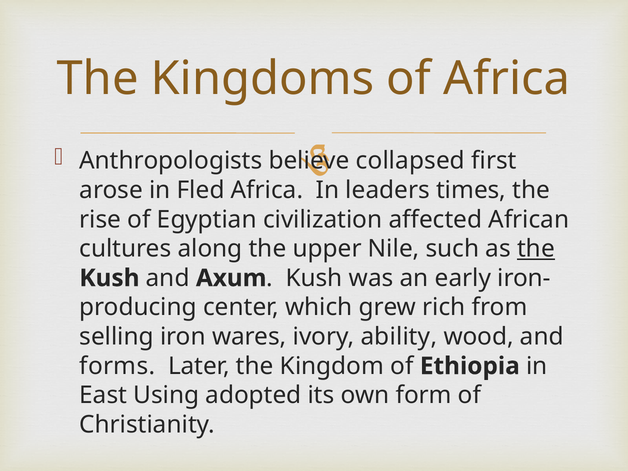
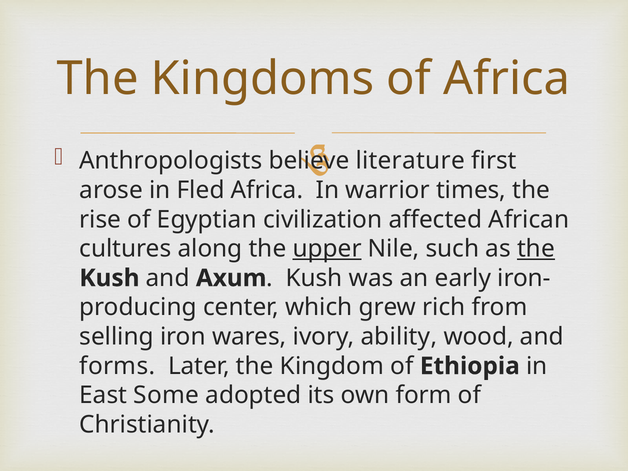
collapsed: collapsed -> literature
leaders: leaders -> warrior
upper underline: none -> present
Using: Using -> Some
